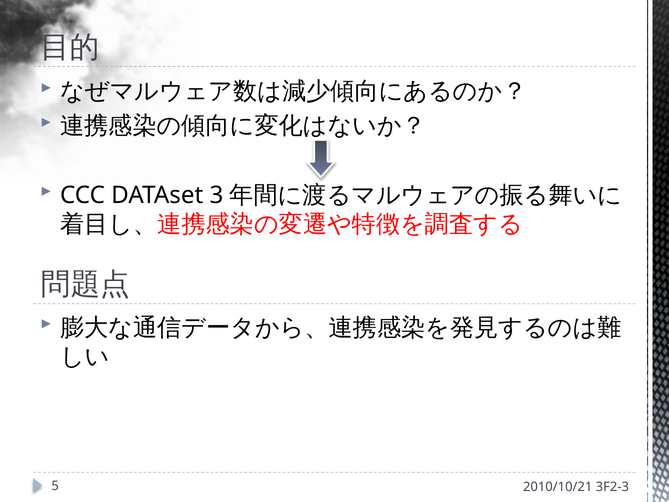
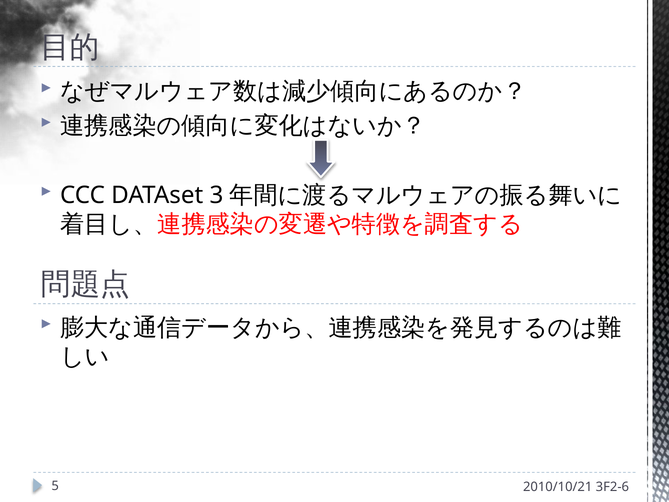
3F2-3: 3F2-3 -> 3F2-6
